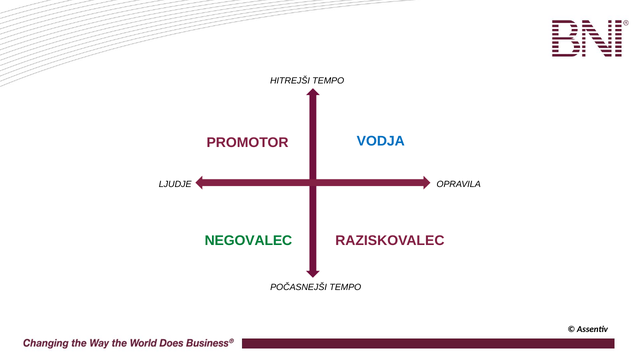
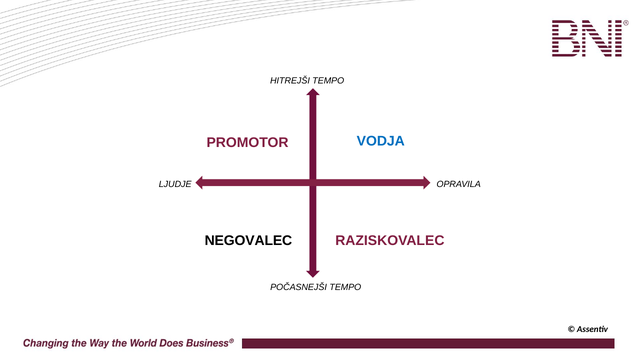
NEGOVALEC colour: green -> black
